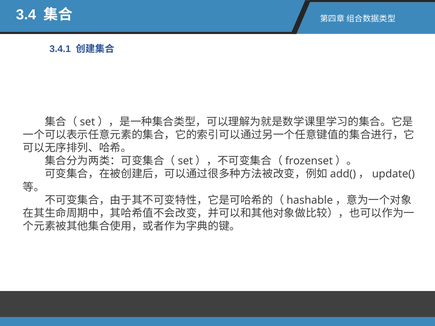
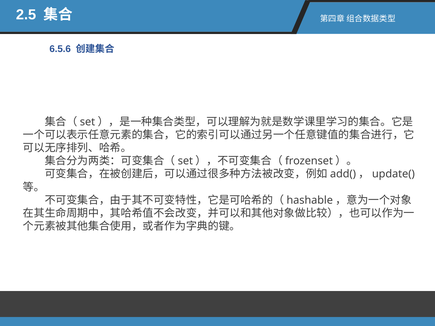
3.4: 3.4 -> 2.5
3.4.1: 3.4.1 -> 6.5.6
